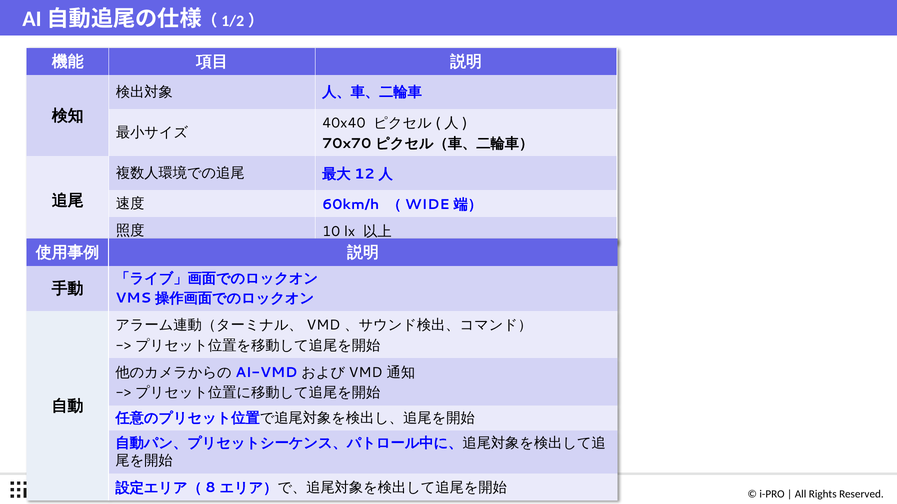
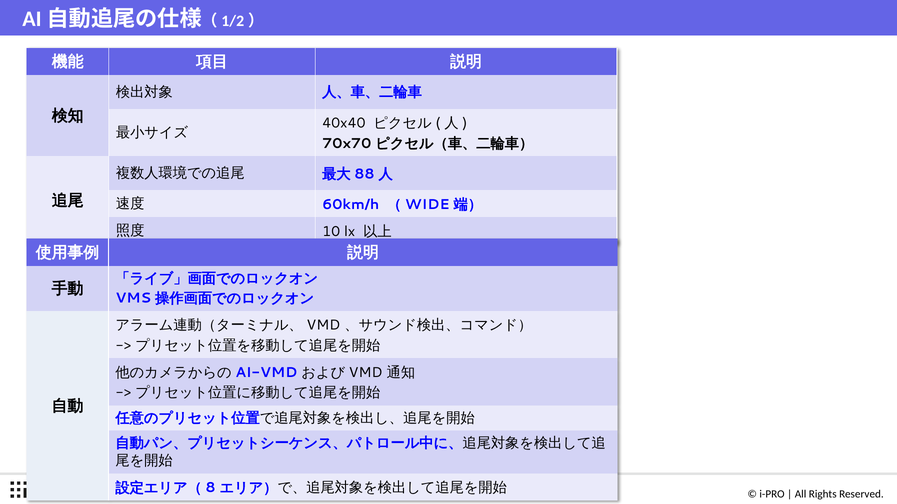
12: 12 -> 88
